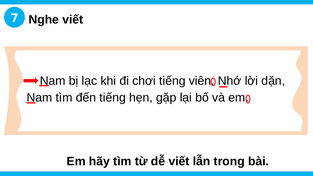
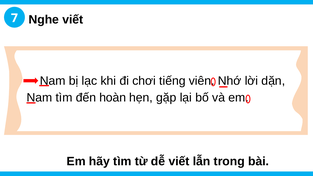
đến tiếng: tiếng -> hoàn
